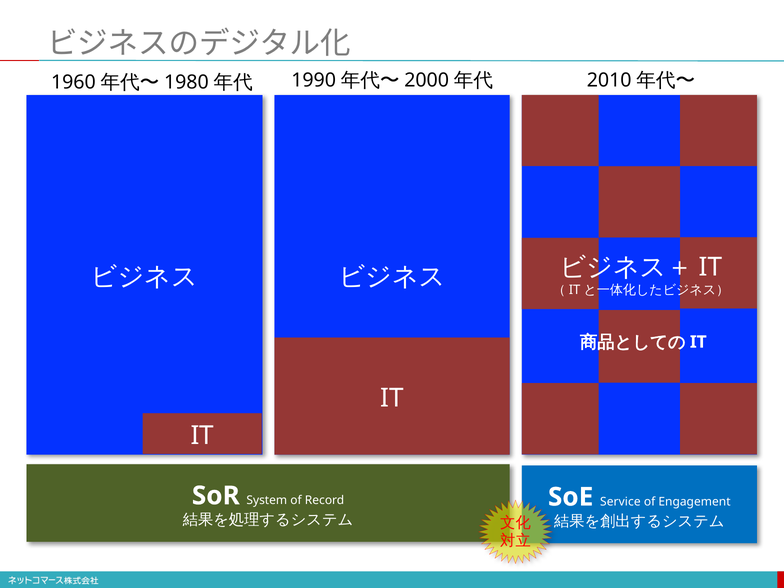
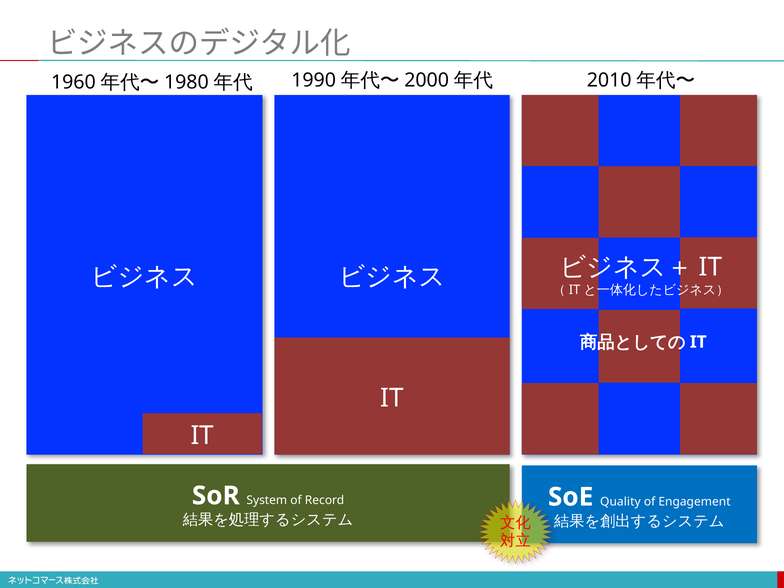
Service: Service -> Quality
